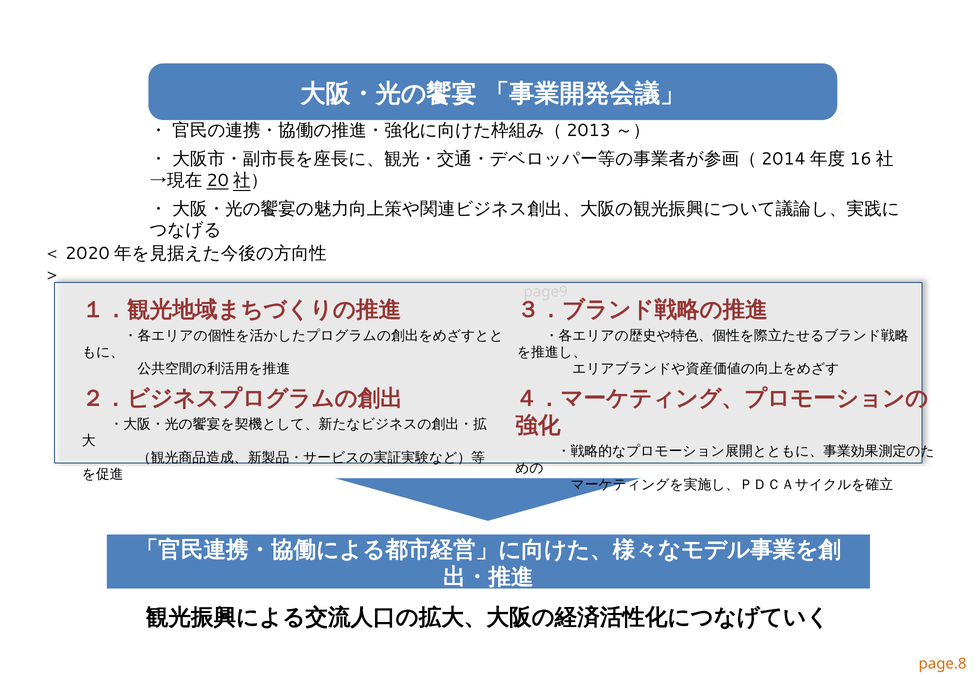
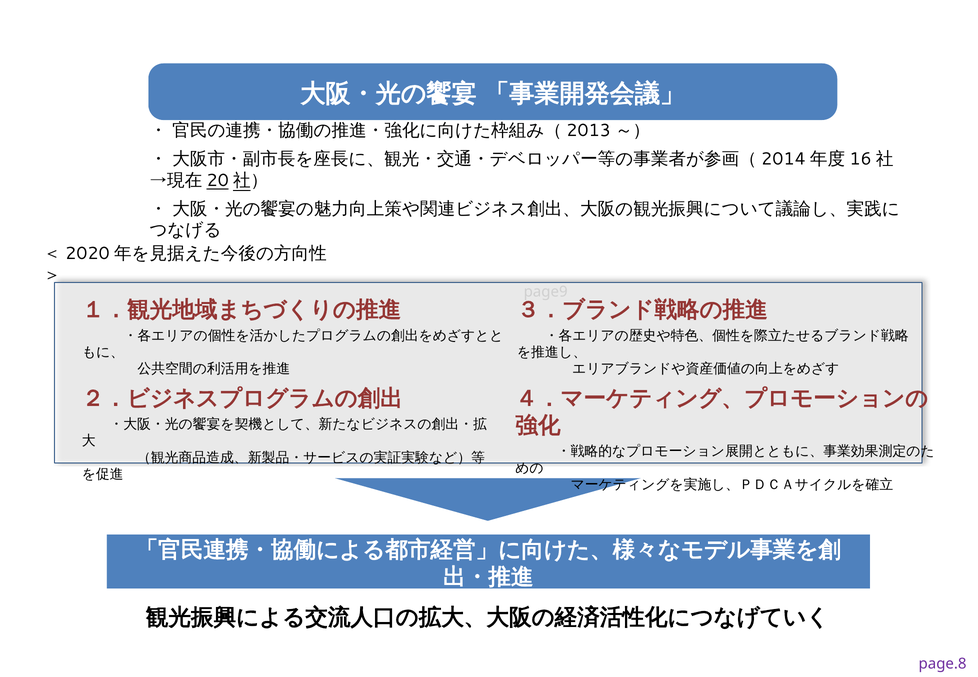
page.8 colour: orange -> purple
